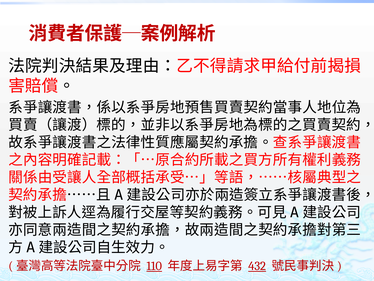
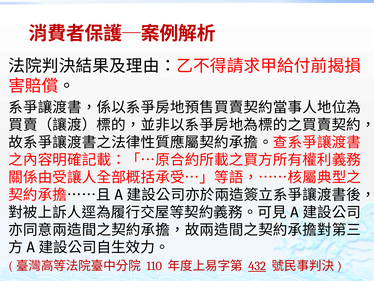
110 underline: present -> none
